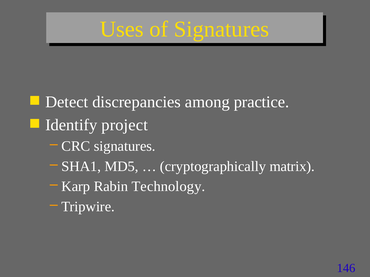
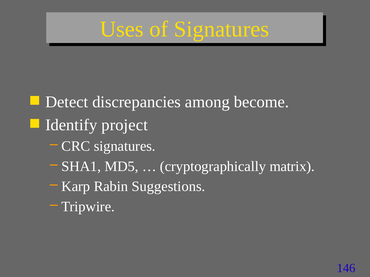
practice: practice -> become
Technology: Technology -> Suggestions
